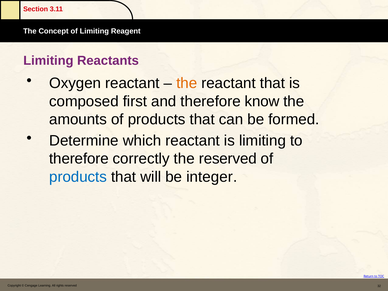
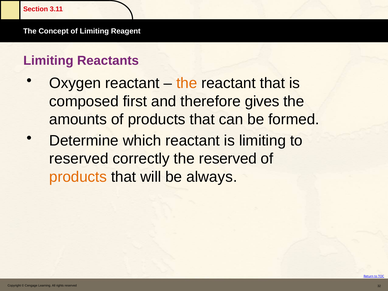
know: know -> gives
therefore at (79, 159): therefore -> reserved
products at (78, 177) colour: blue -> orange
integer: integer -> always
